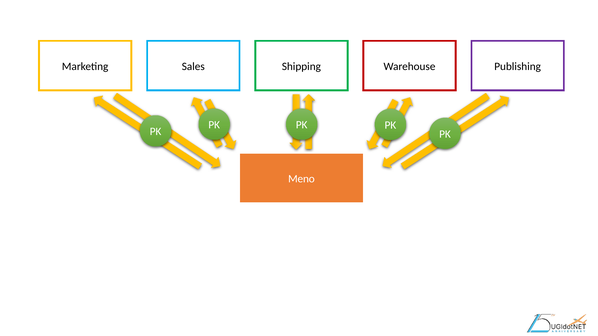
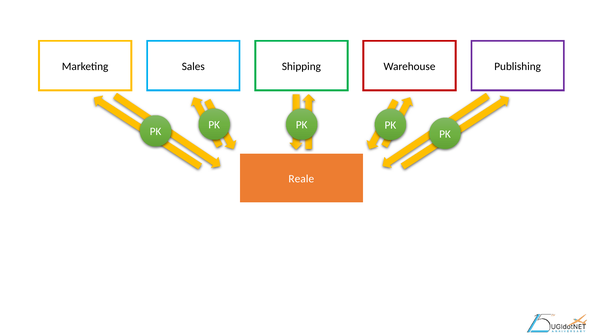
Meno: Meno -> Reale
